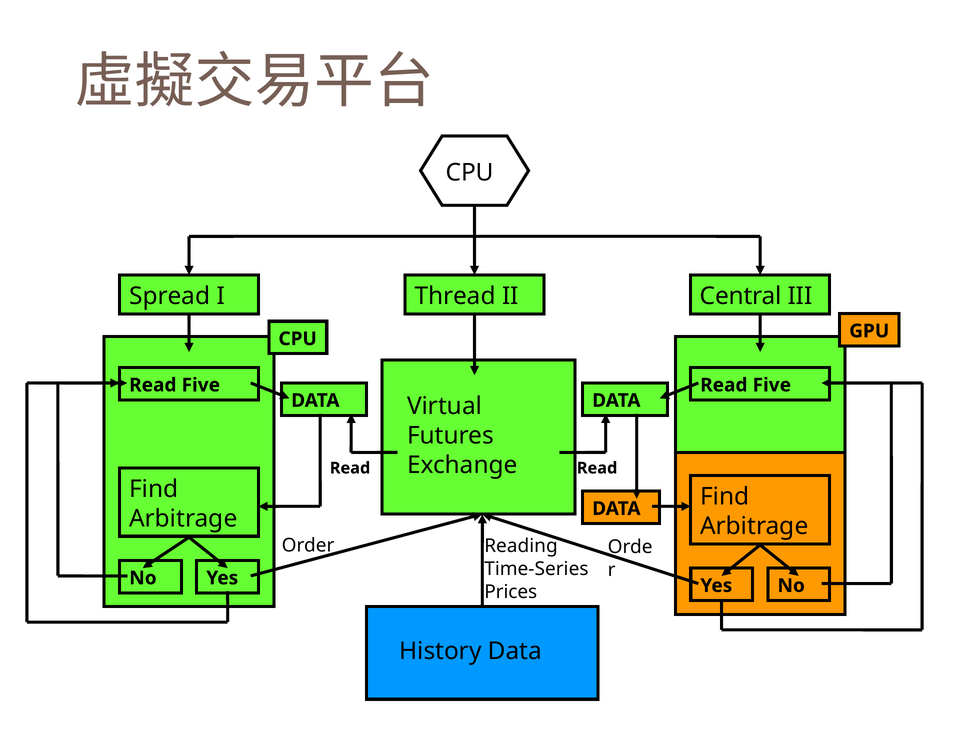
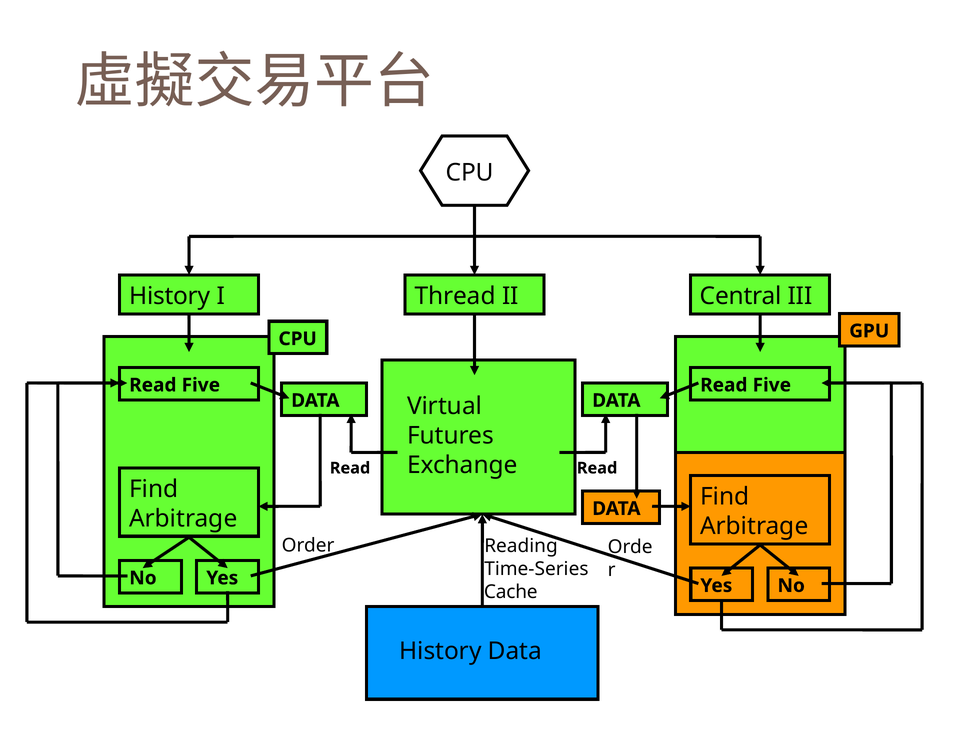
Spread at (170, 296): Spread -> History
Prices: Prices -> Cache
